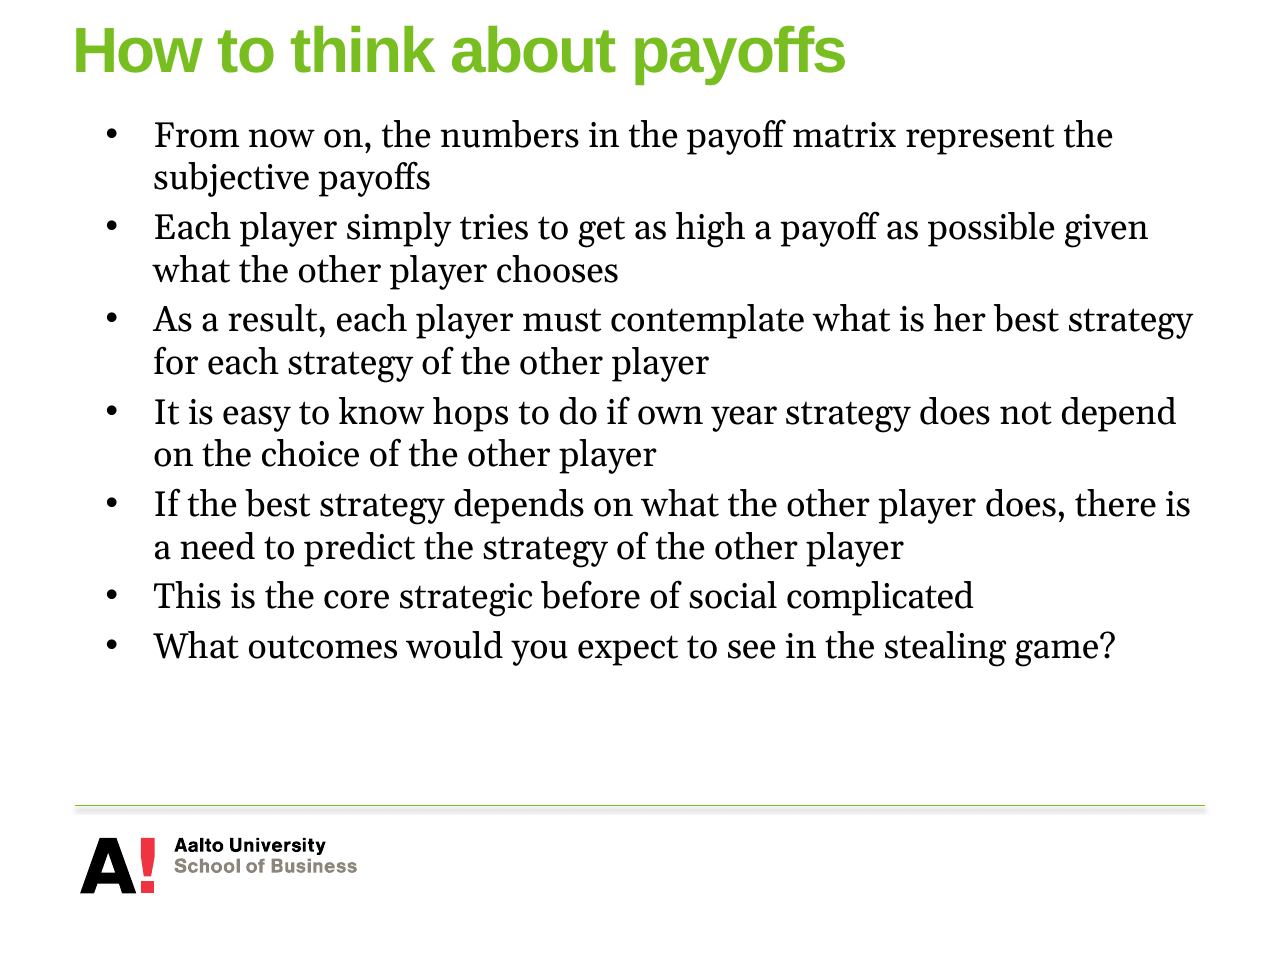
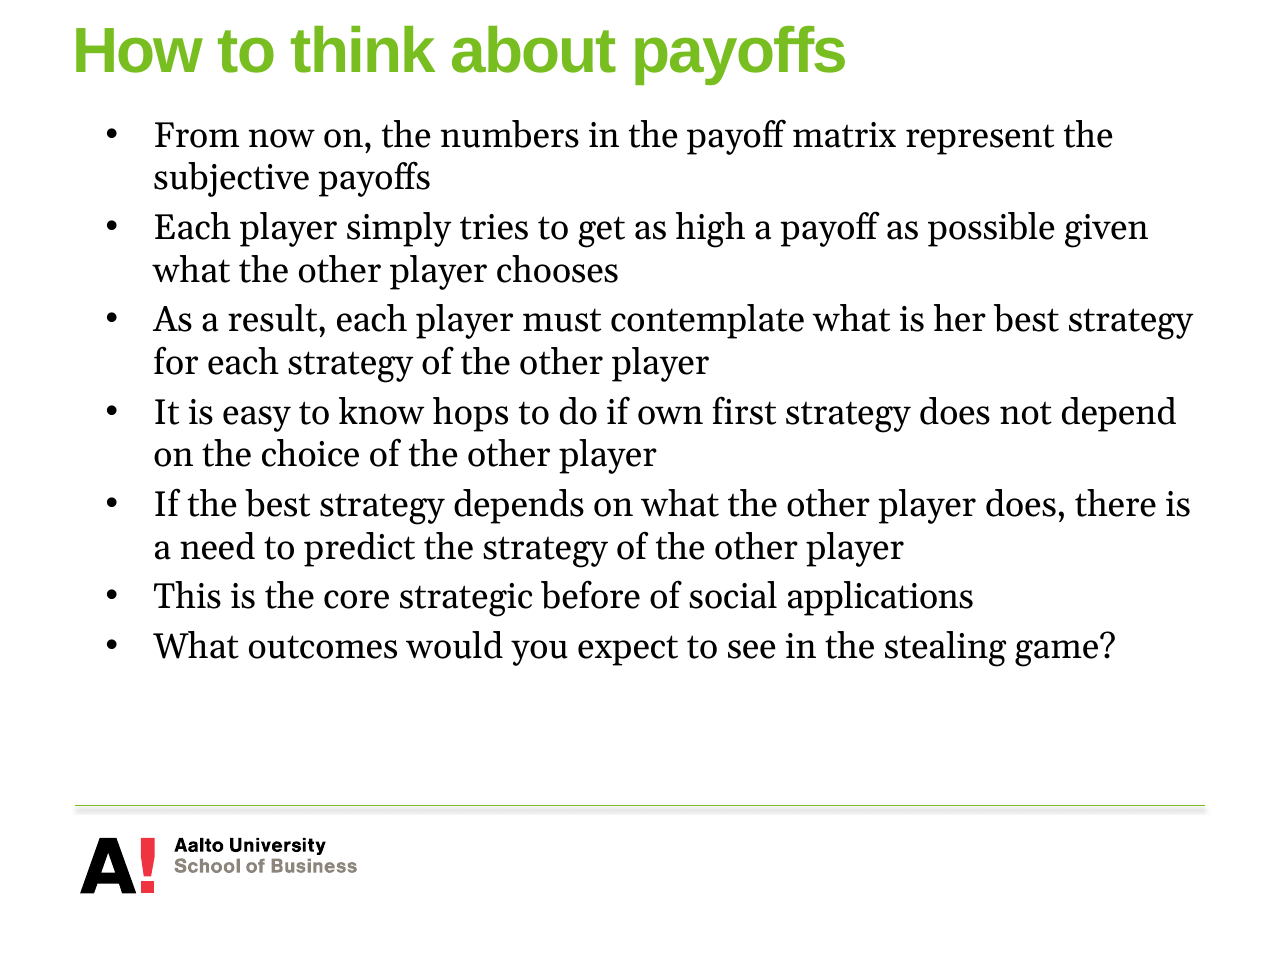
year: year -> first
complicated: complicated -> applications
